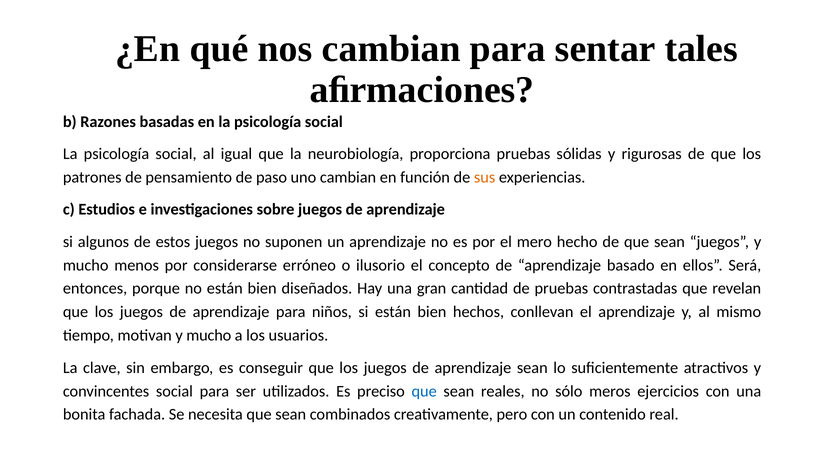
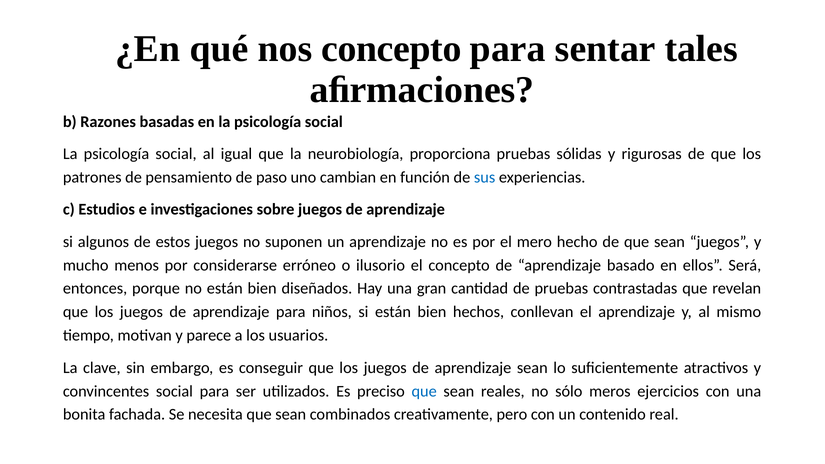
nos cambian: cambian -> concepto
sus colour: orange -> blue
motivan y mucho: mucho -> parece
